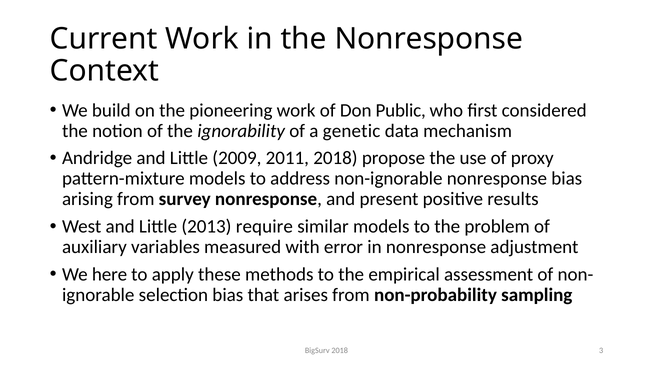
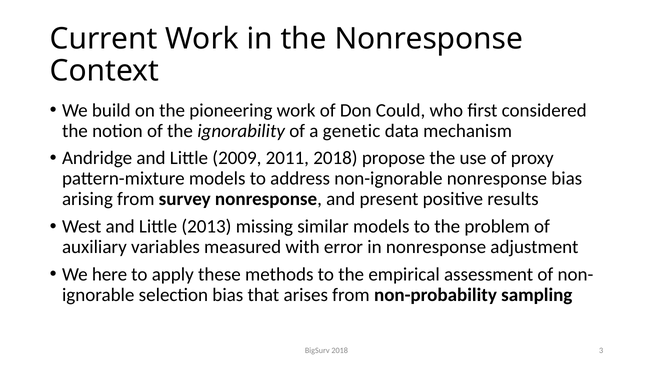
Public: Public -> Could
require: require -> missing
